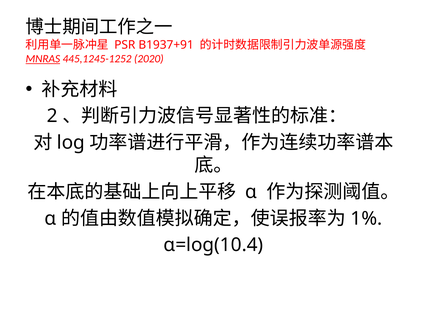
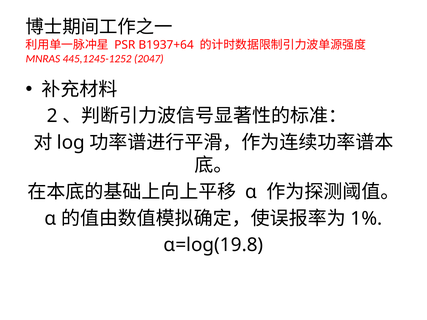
B1937+91: B1937+91 -> B1937+64
MNRAS underline: present -> none
2020: 2020 -> 2047
α=log(10.4: α=log(10.4 -> α=log(19.8
